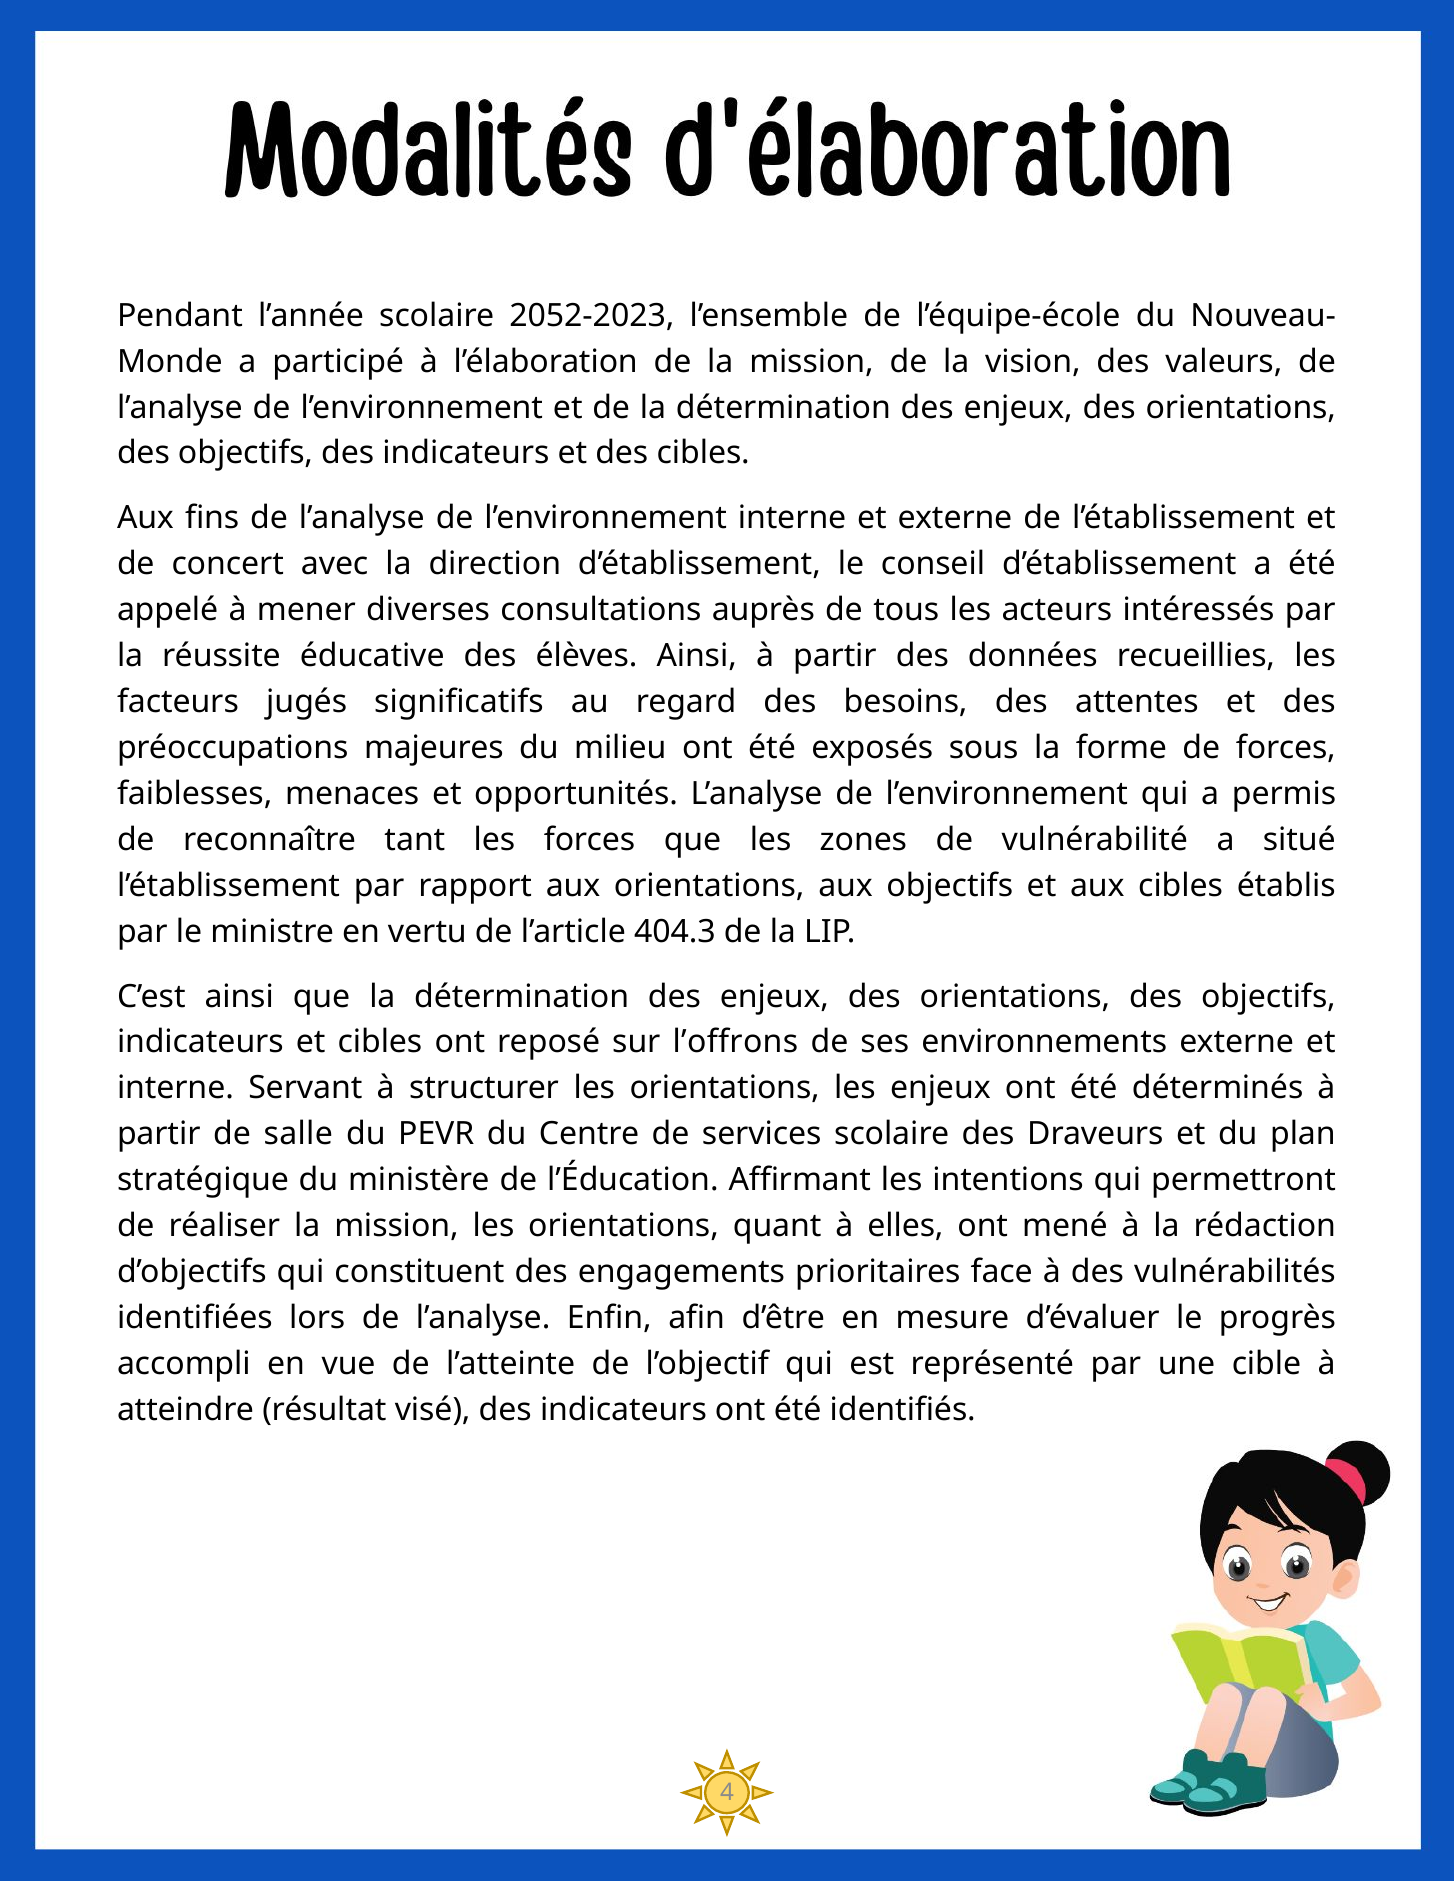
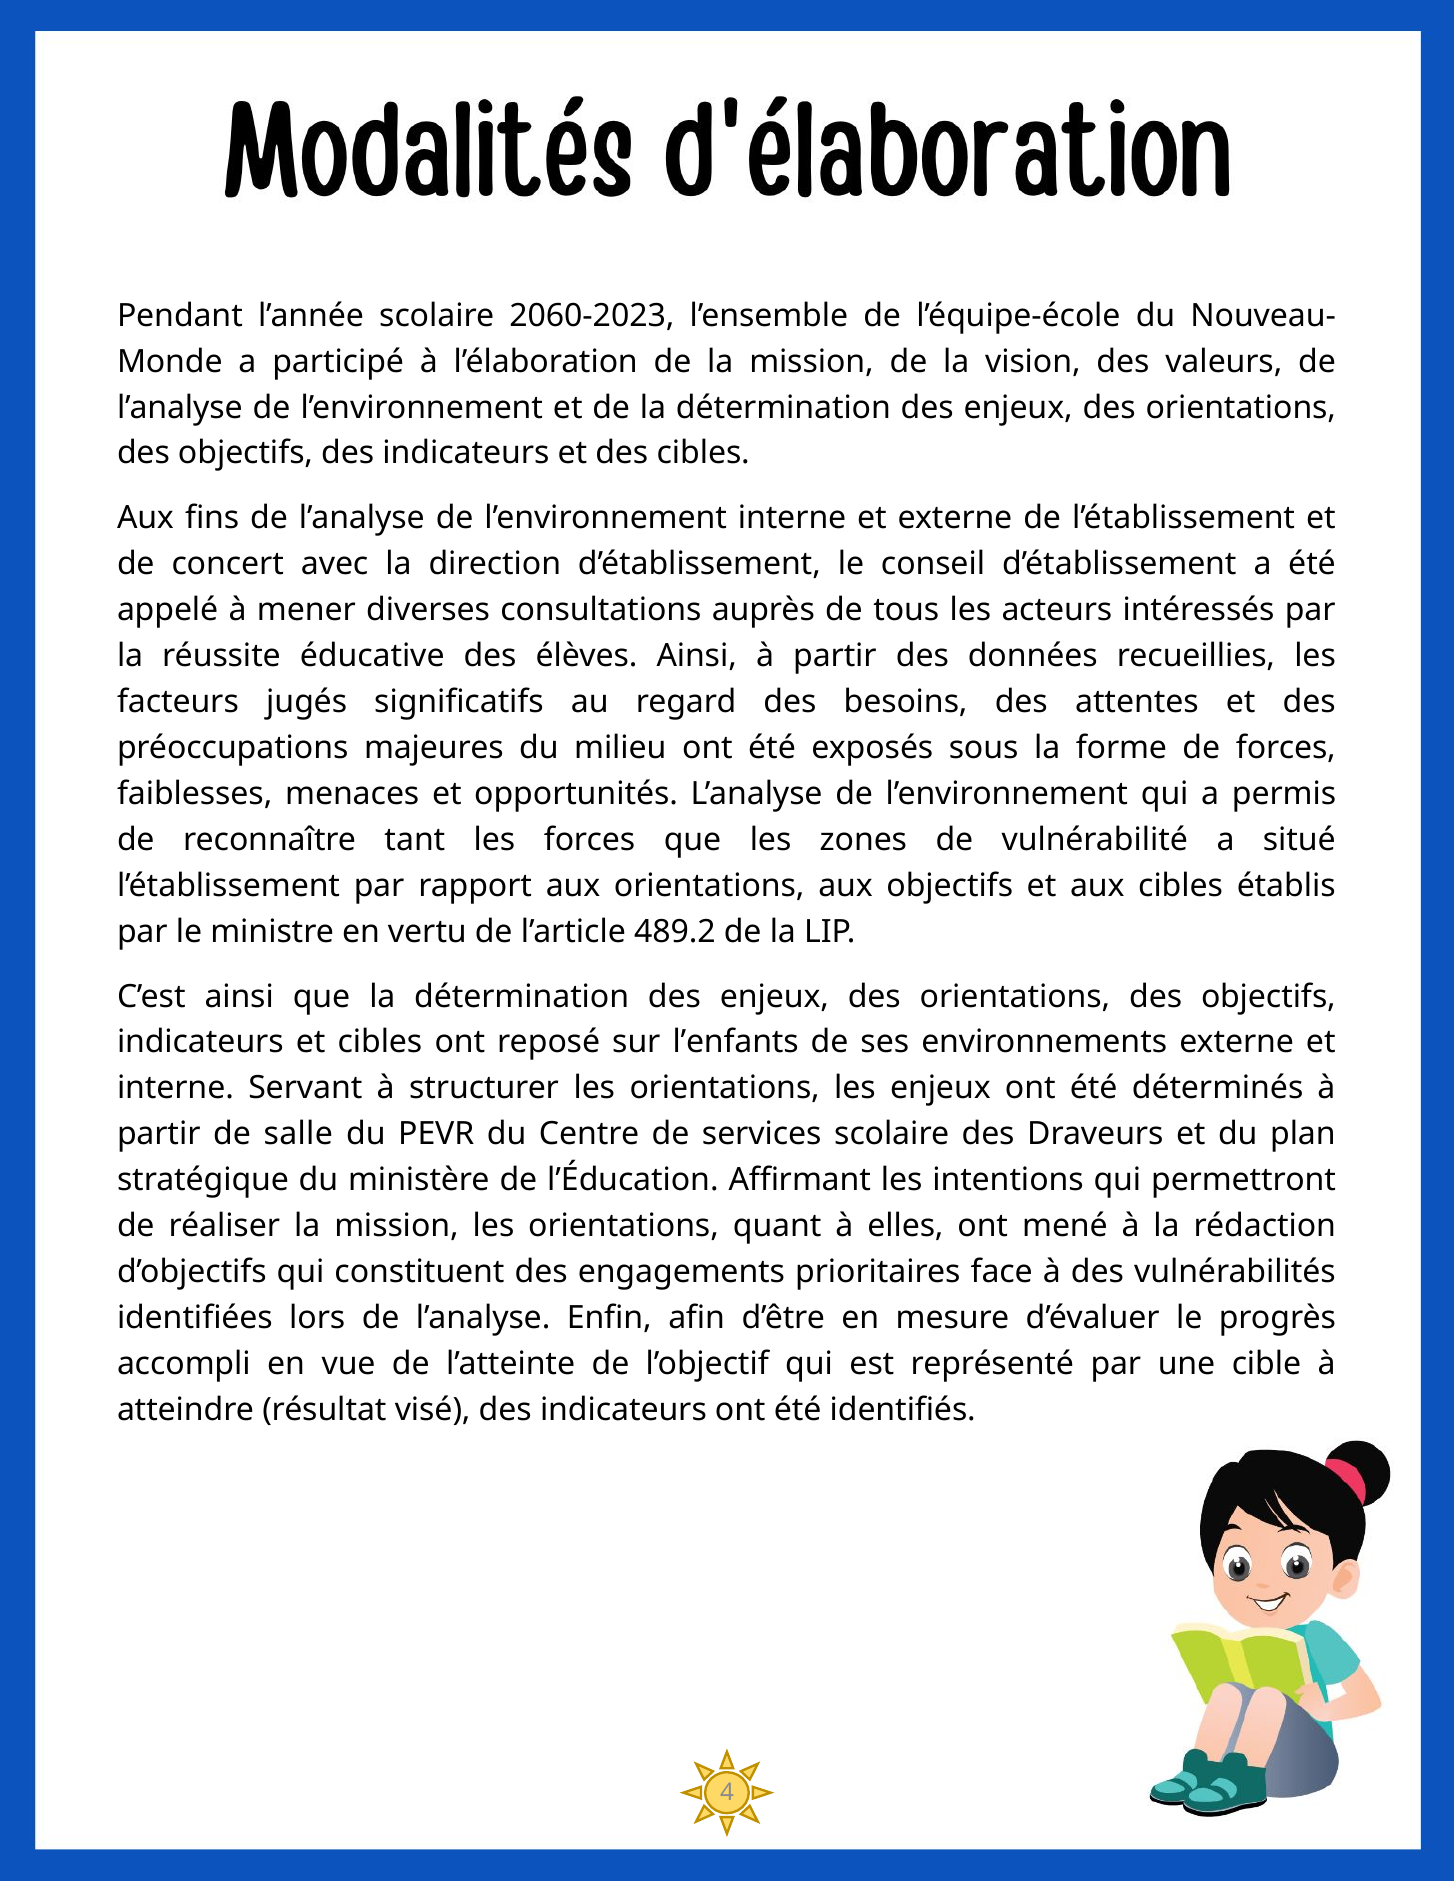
2052-2023: 2052-2023 -> 2060-2023
404.3: 404.3 -> 489.2
l’offrons: l’offrons -> l’enfants
